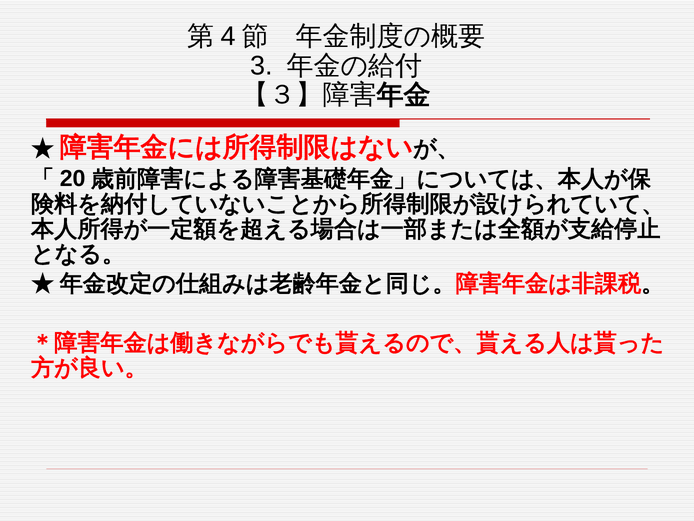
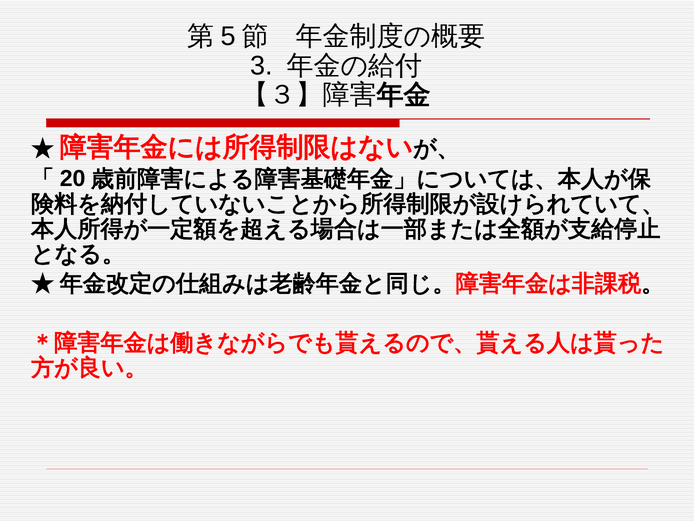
4: 4 -> 5
